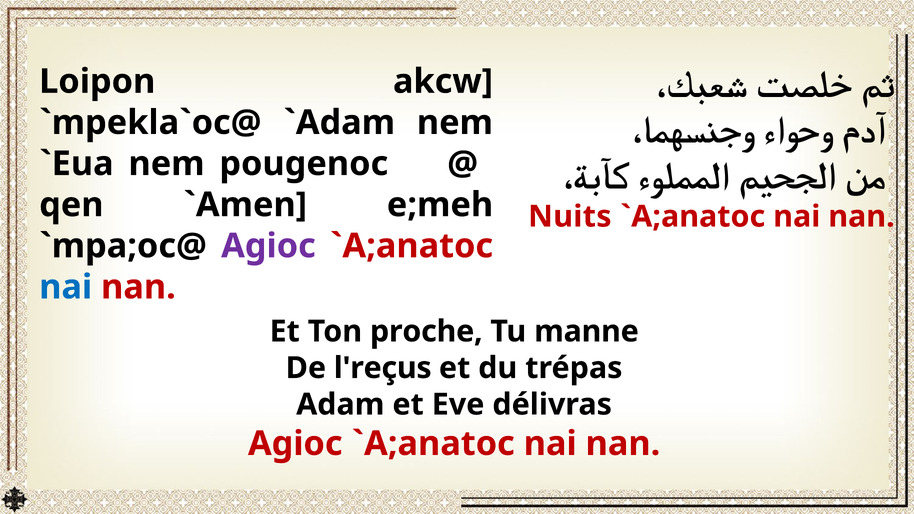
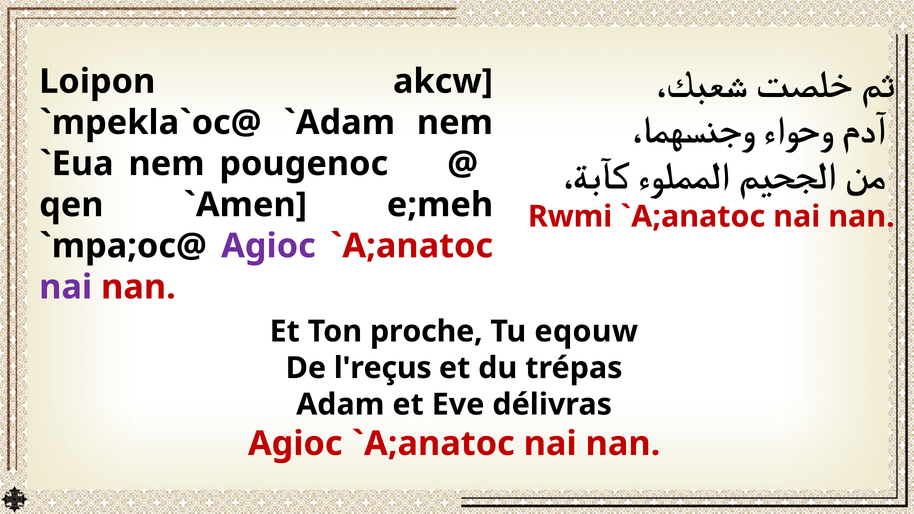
Nuits: Nuits -> Rwmi
nai at (66, 287) colour: blue -> purple
manne: manne -> eqouw
